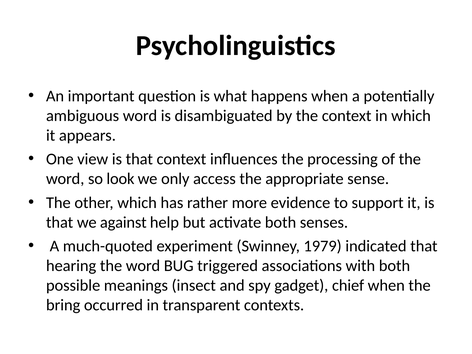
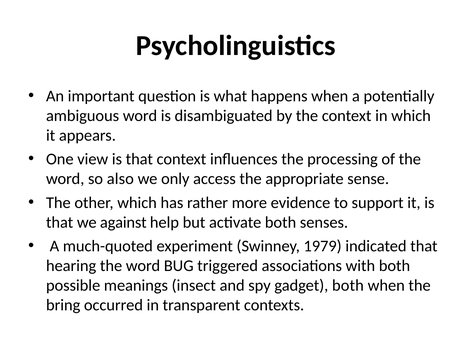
look: look -> also
gadget chief: chief -> both
